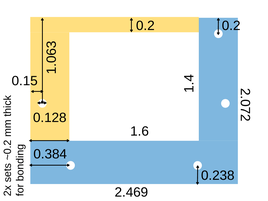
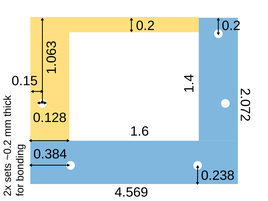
2.469: 2.469 -> 4.569
